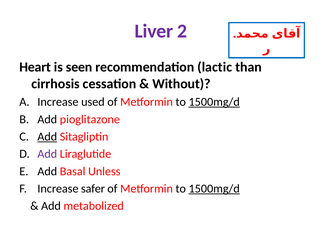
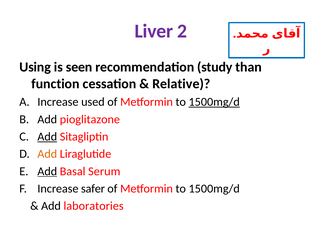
Heart: Heart -> Using
lactic: lactic -> study
cirrhosis: cirrhosis -> function
Without: Without -> Relative
Add at (47, 154) colour: purple -> orange
Add at (47, 172) underline: none -> present
Unless: Unless -> Serum
1500mg/d at (214, 189) underline: present -> none
metabolized: metabolized -> laboratories
